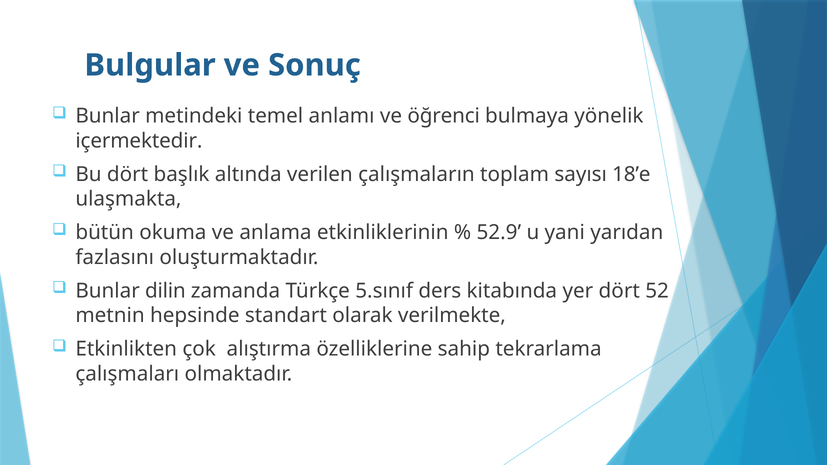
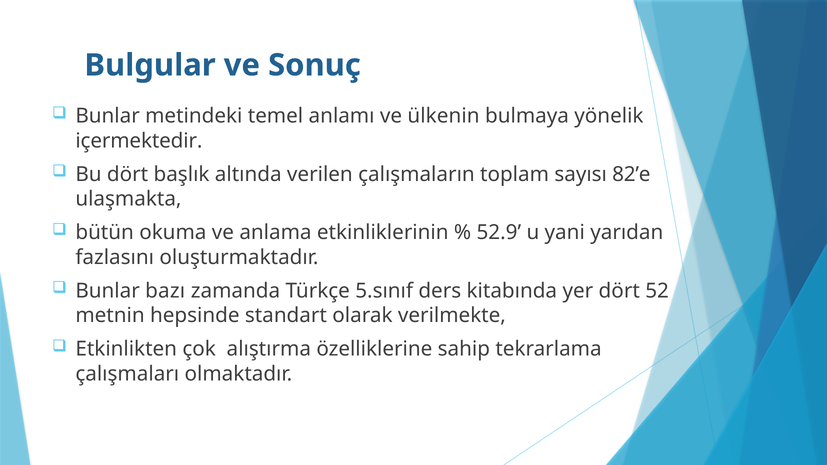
öğrenci: öğrenci -> ülkenin
18’e: 18’e -> 82’e
dilin: dilin -> bazı
